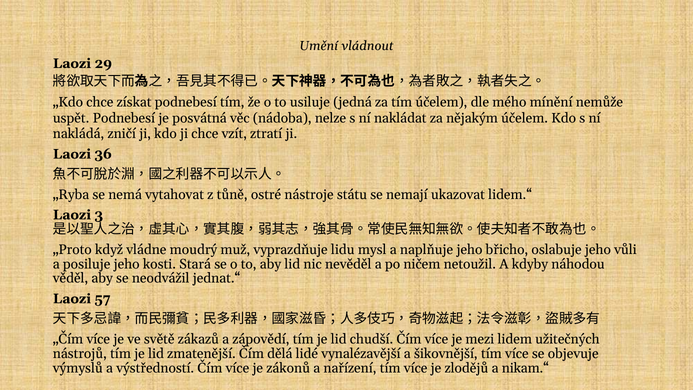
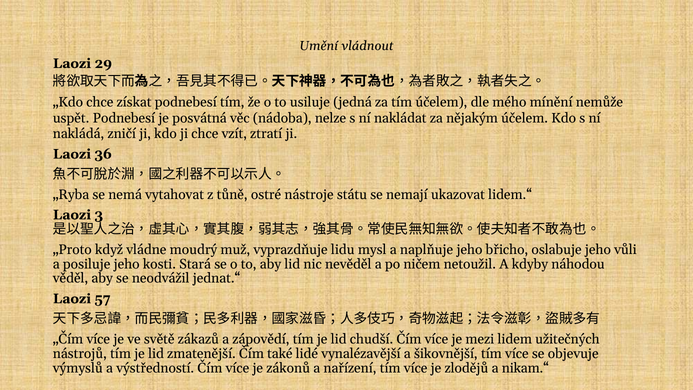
dělá: dělá -> také
